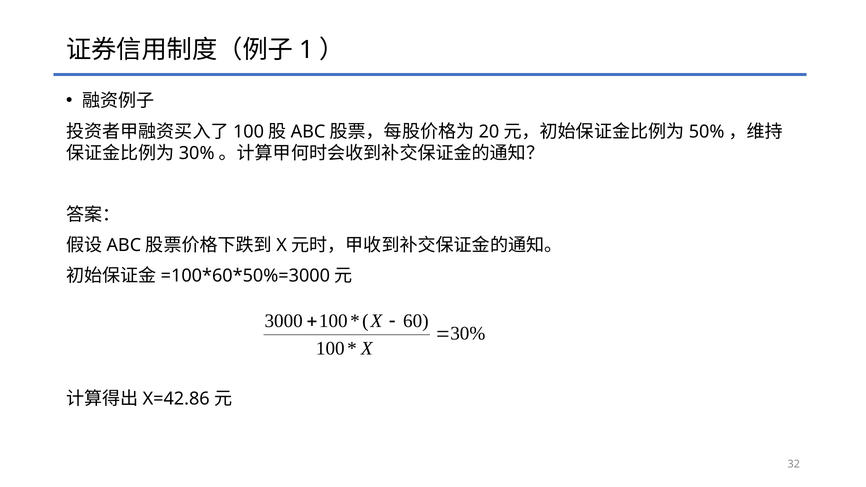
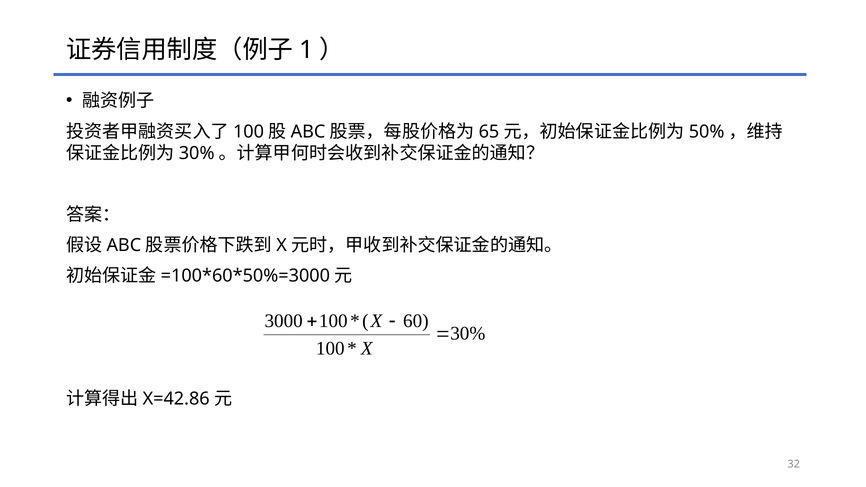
20: 20 -> 65
